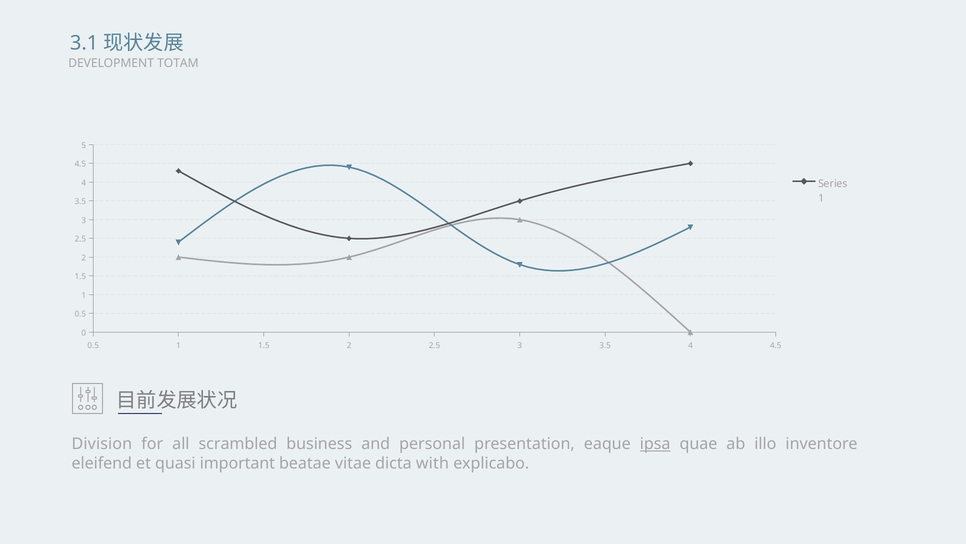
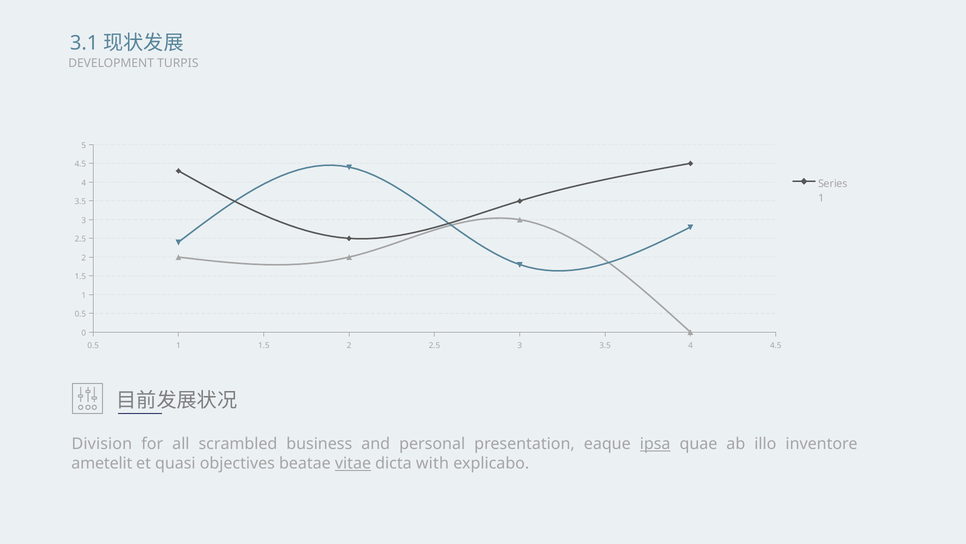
TOTAM: TOTAM -> TURPIS
eleifend: eleifend -> ametelit
important: important -> objectives
vitae underline: none -> present
